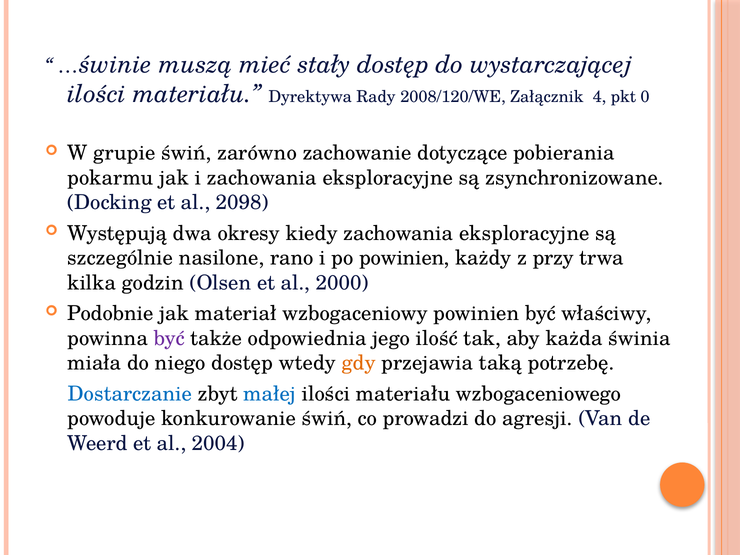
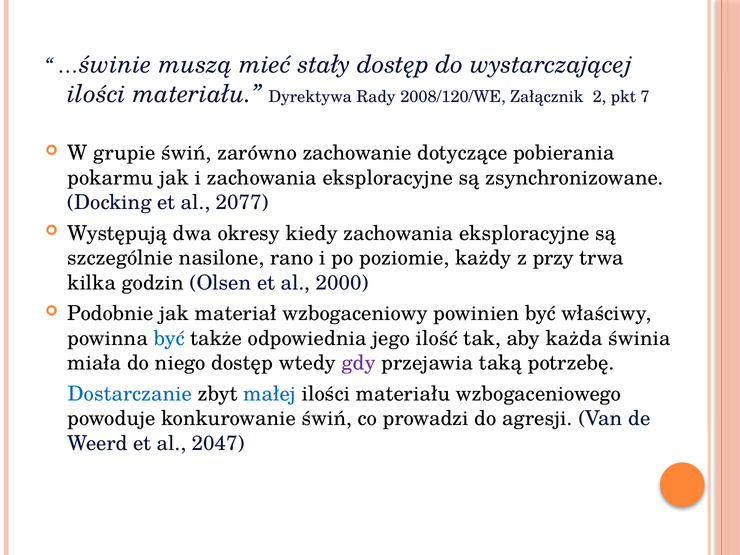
4: 4 -> 2
0: 0 -> 7
2098: 2098 -> 2077
po powinien: powinien -> poziomie
być at (169, 338) colour: purple -> blue
gdy colour: orange -> purple
2004: 2004 -> 2047
